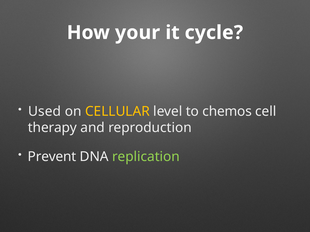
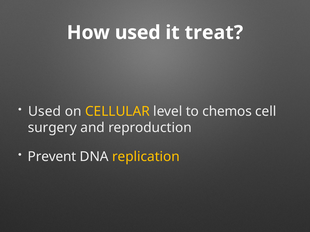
How your: your -> used
cycle: cycle -> treat
therapy: therapy -> surgery
replication colour: light green -> yellow
